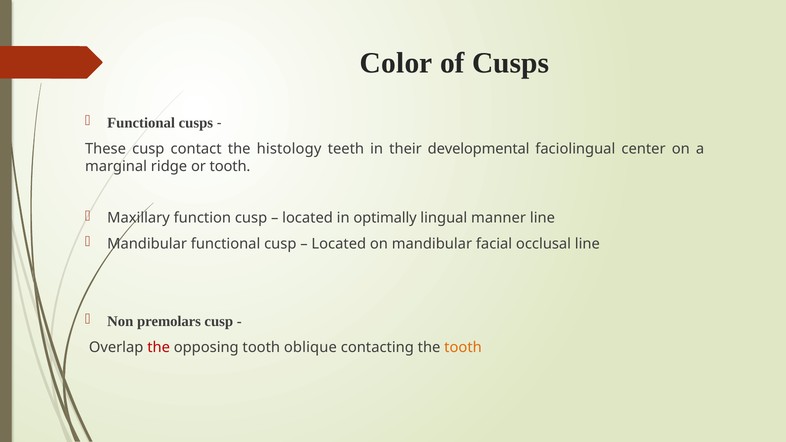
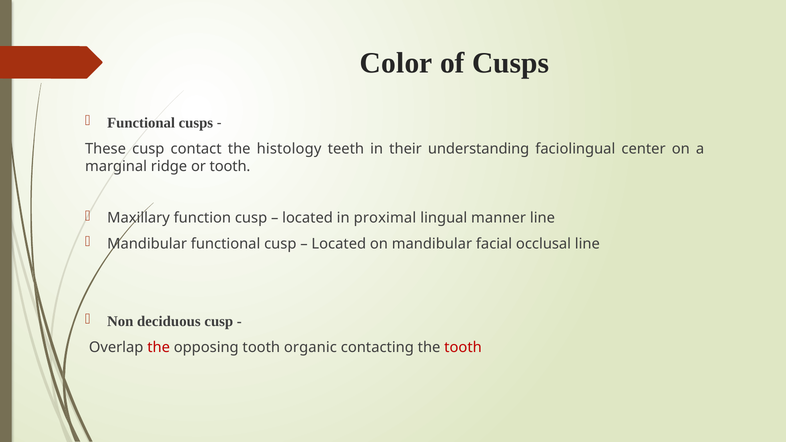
developmental: developmental -> understanding
optimally: optimally -> proximal
premolars: premolars -> deciduous
oblique: oblique -> organic
tooth at (463, 348) colour: orange -> red
